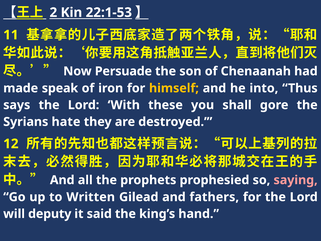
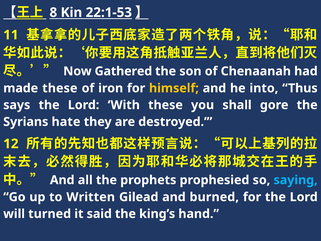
2: 2 -> 8
Persuade: Persuade -> Gathered
made speak: speak -> these
saying colour: pink -> light blue
fathers: fathers -> burned
deputy: deputy -> turned
